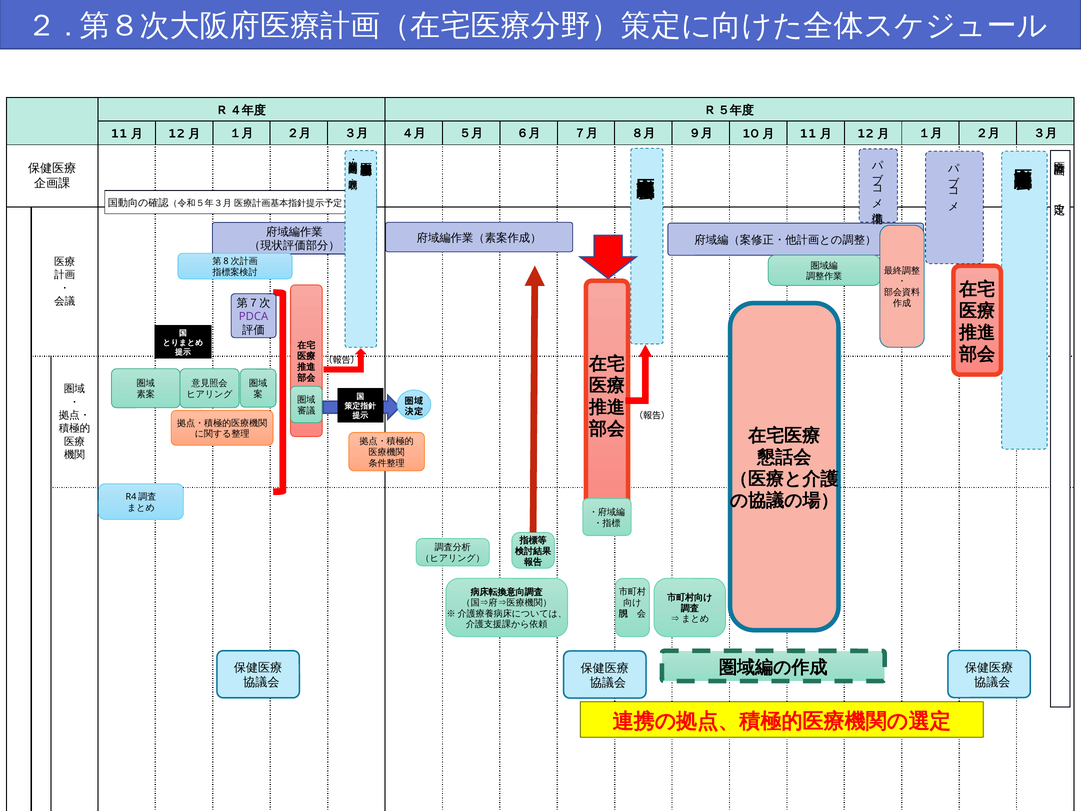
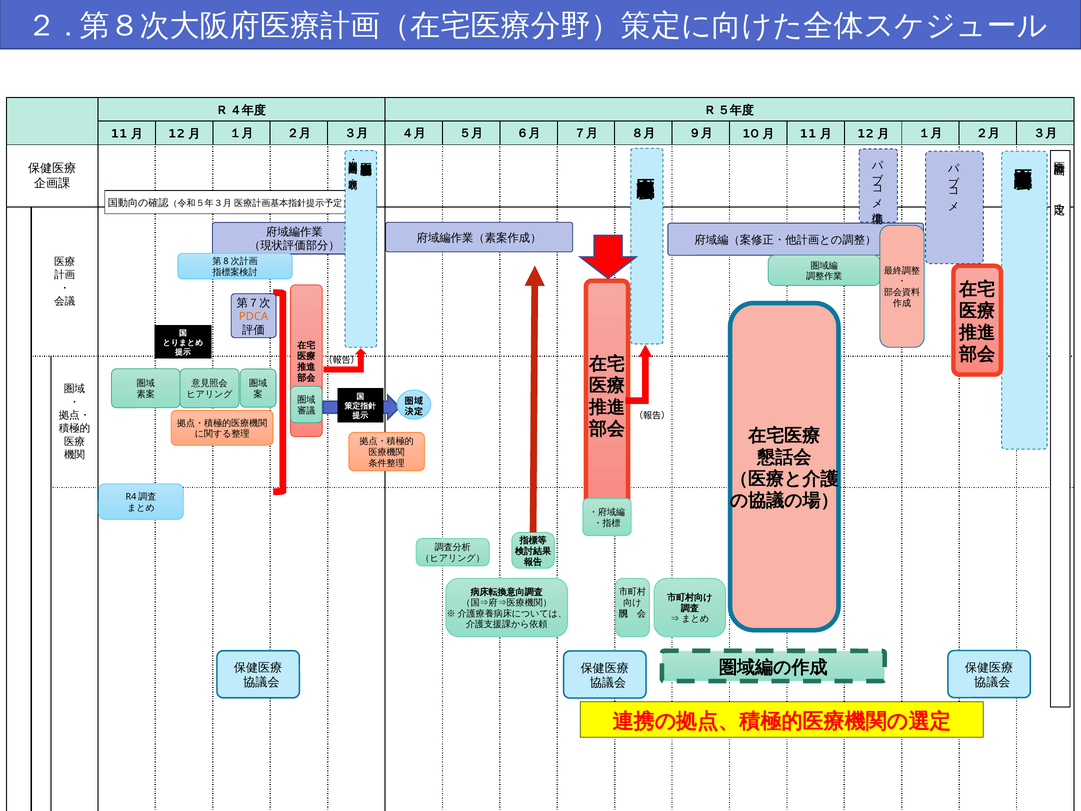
PDCA colour: purple -> orange
